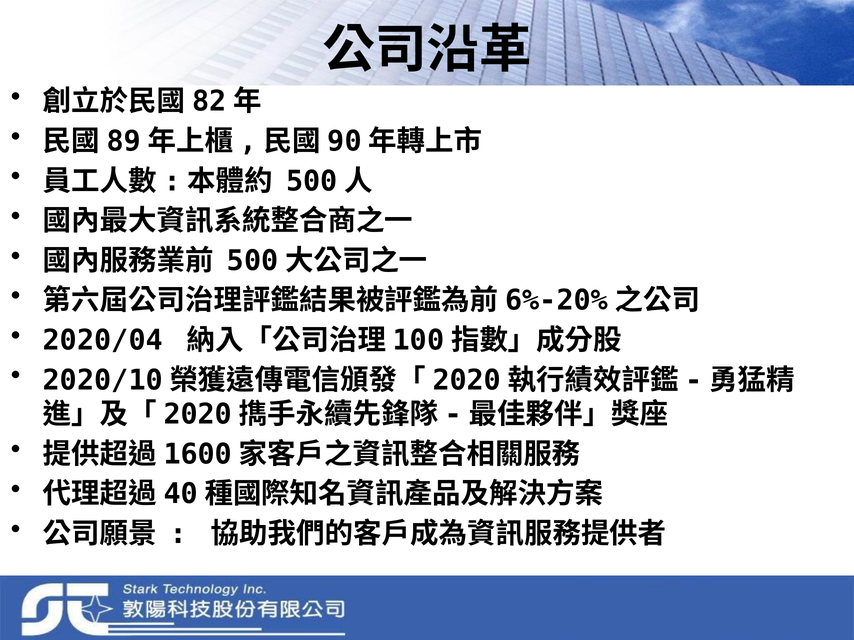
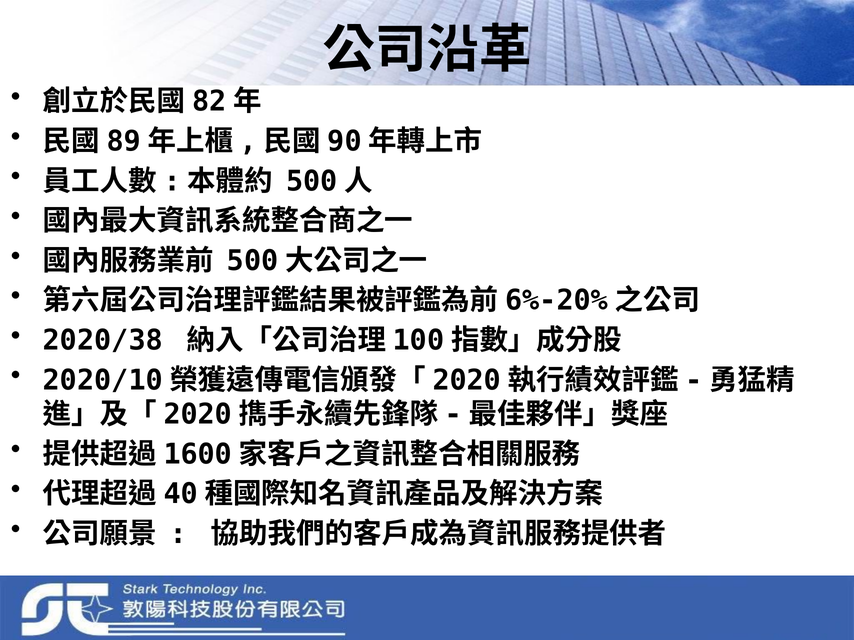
2020/04: 2020/04 -> 2020/38
